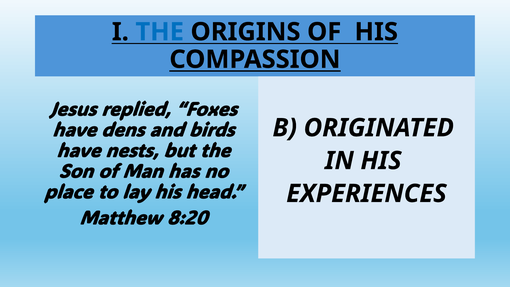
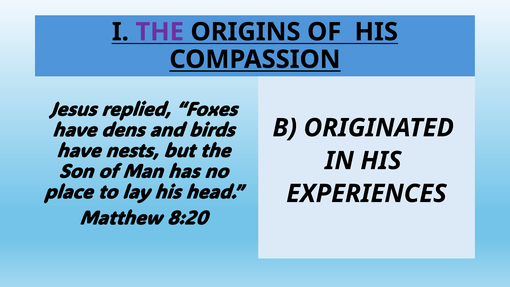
THE at (160, 32) colour: blue -> purple
